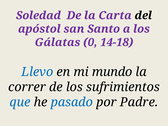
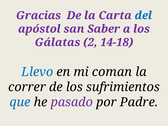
Soledad: Soledad -> Gracias
del colour: black -> blue
Santo: Santo -> Saber
0: 0 -> 2
mundo: mundo -> coman
pasado colour: blue -> purple
